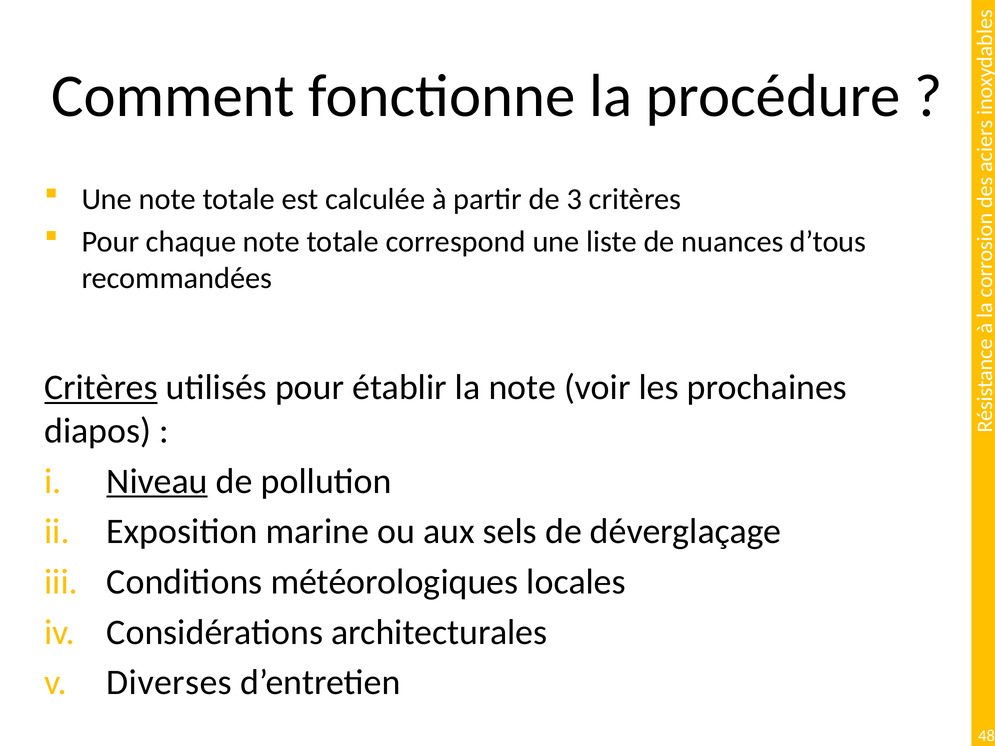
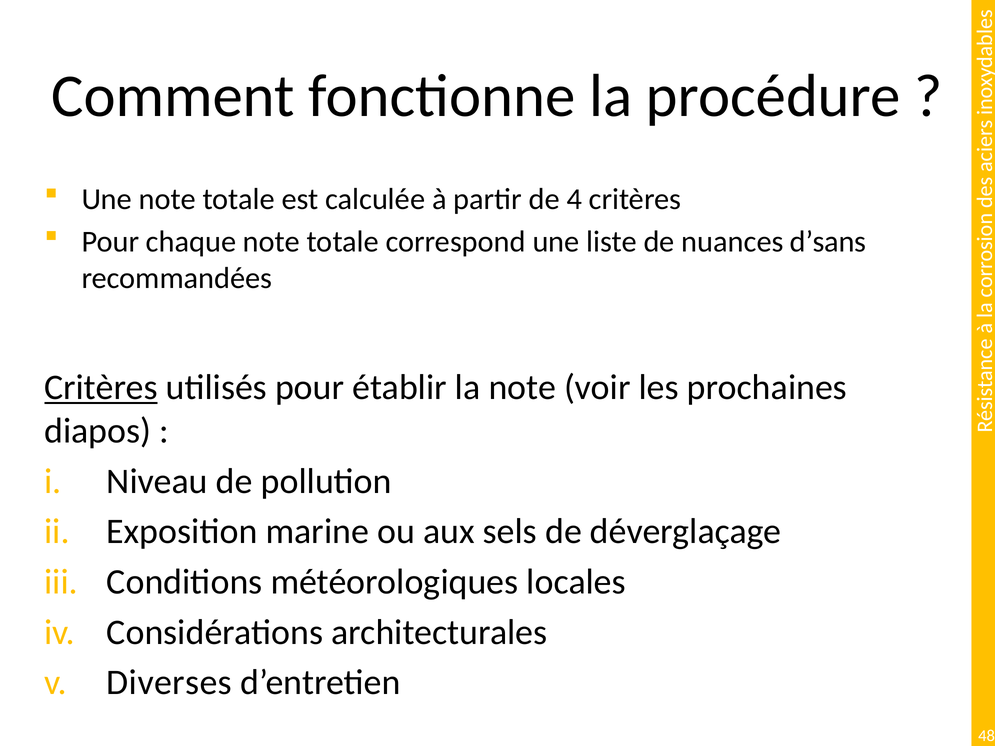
3: 3 -> 4
d’tous: d’tous -> d’sans
Niveau underline: present -> none
